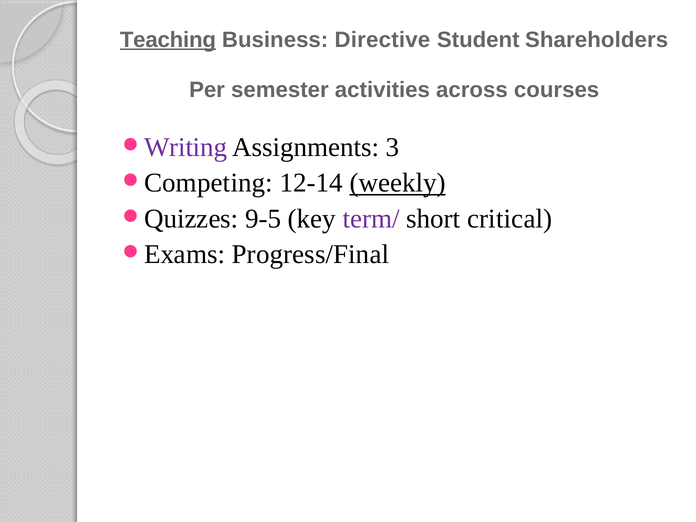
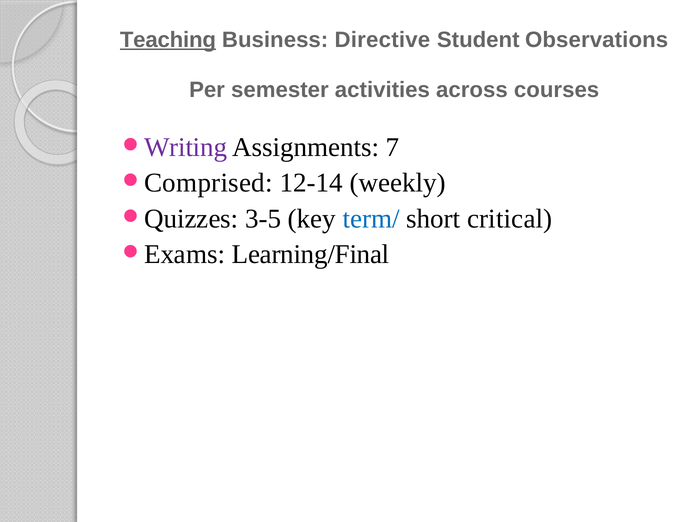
Shareholders: Shareholders -> Observations
3: 3 -> 7
Competing: Competing -> Comprised
weekly underline: present -> none
9-5: 9-5 -> 3-5
term/ colour: purple -> blue
Progress/Final: Progress/Final -> Learning/Final
